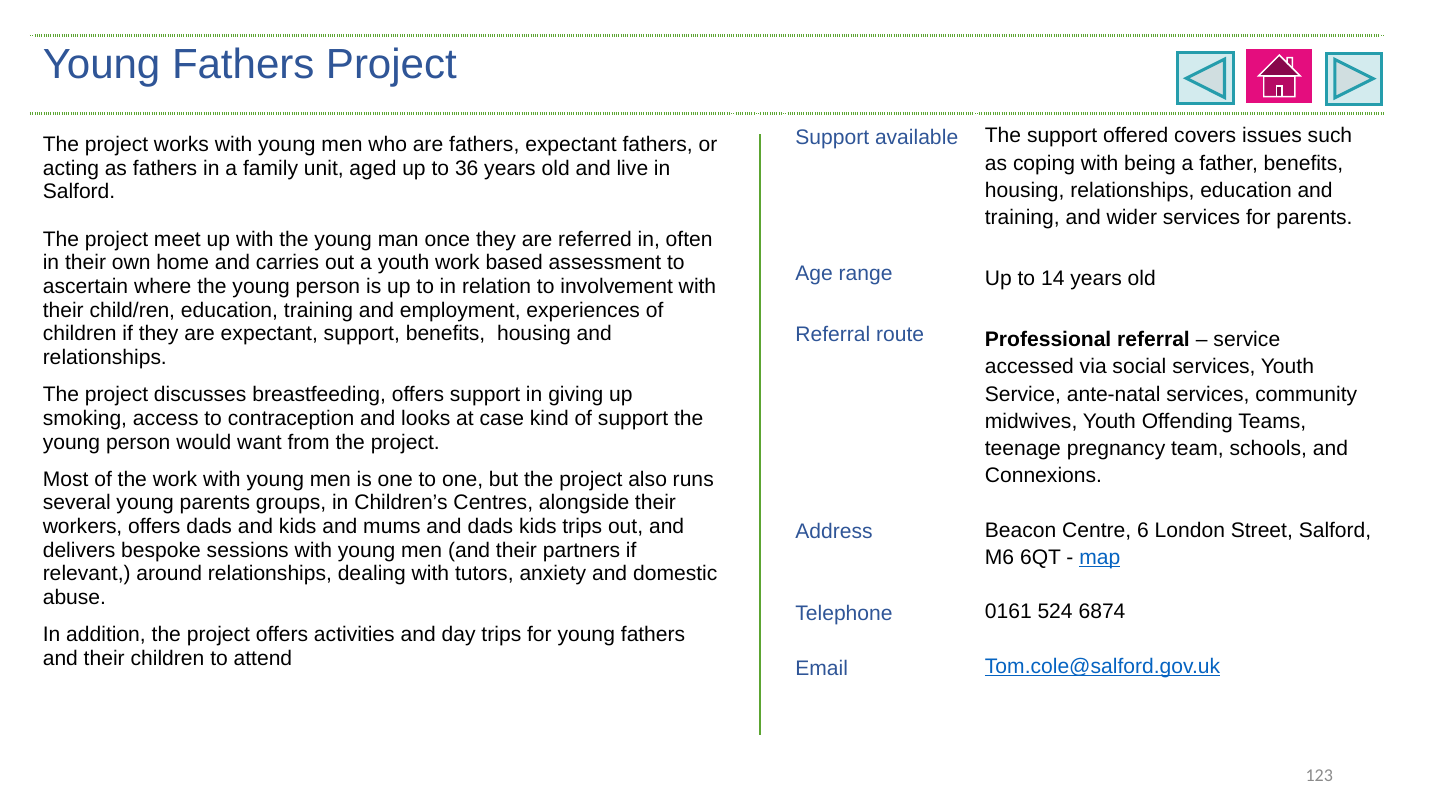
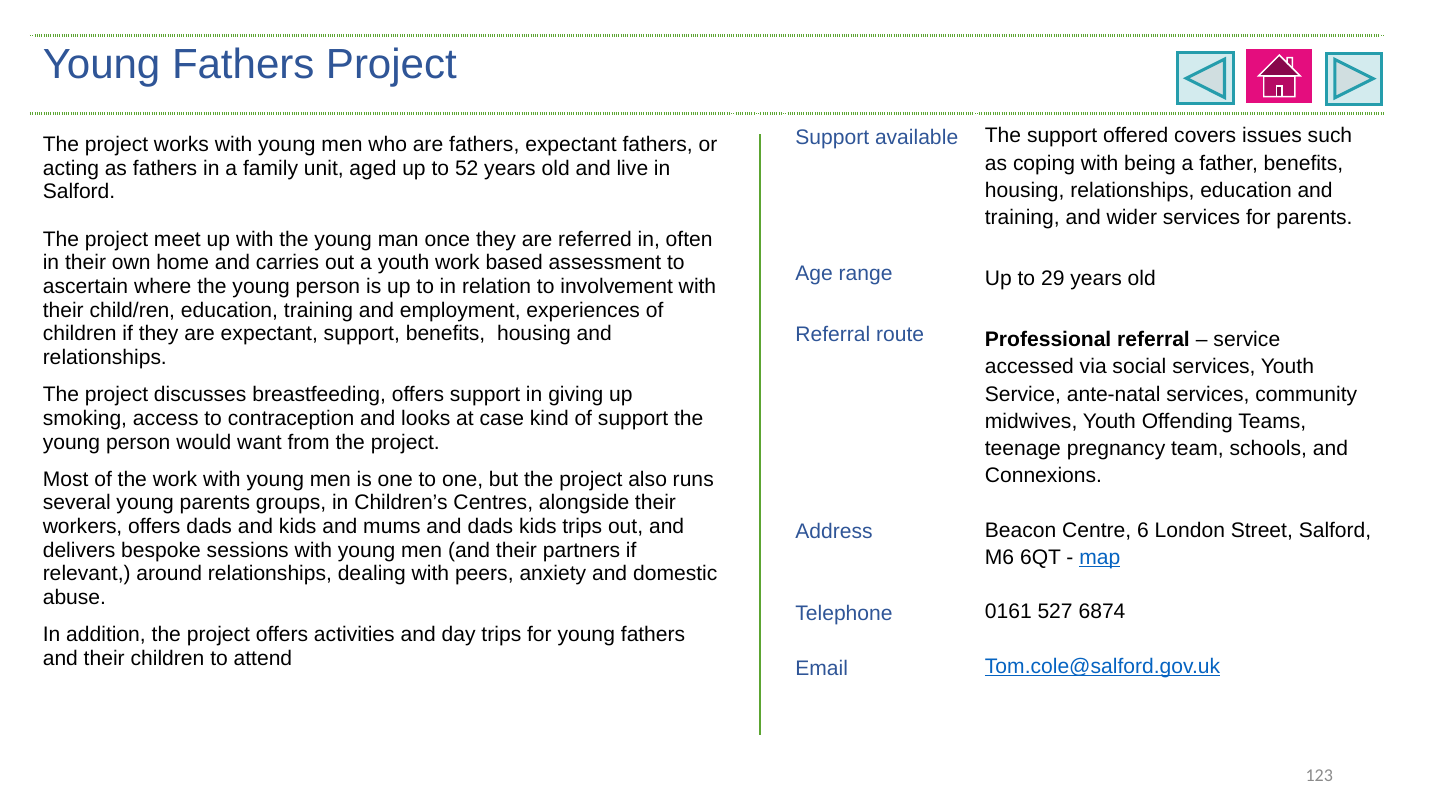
36: 36 -> 52
14: 14 -> 29
tutors: tutors -> peers
524: 524 -> 527
